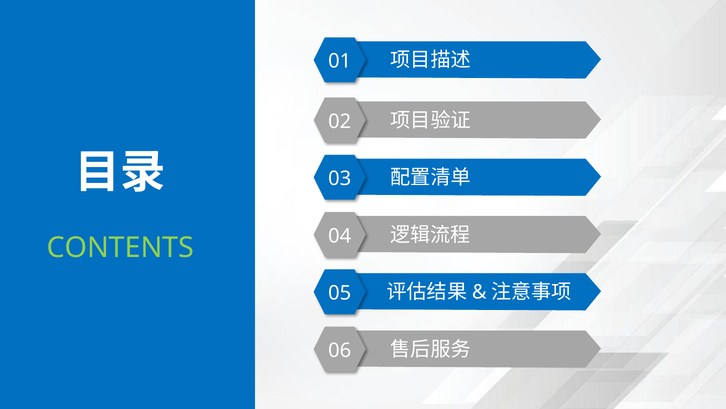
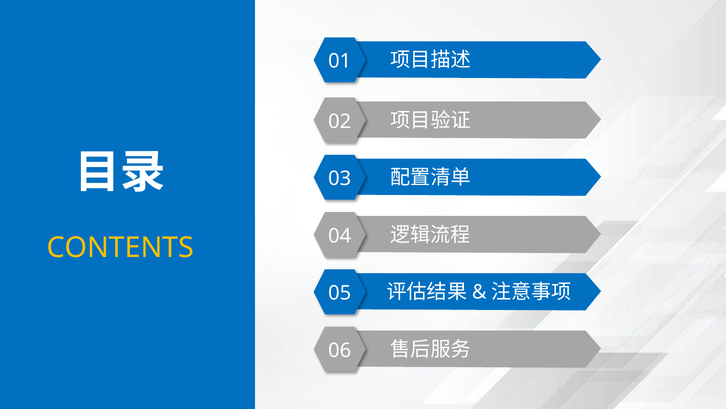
CONTENTS colour: light green -> yellow
